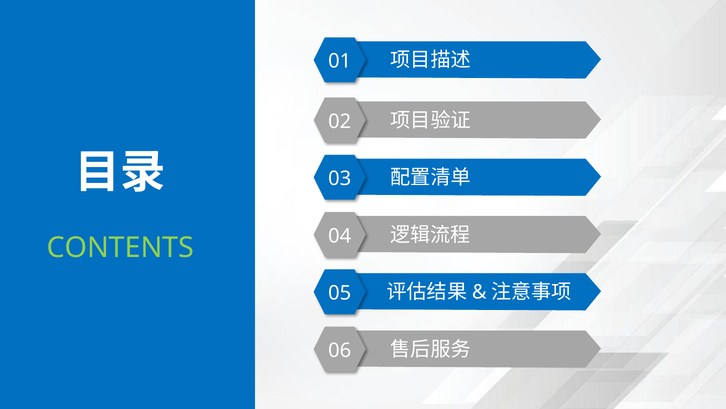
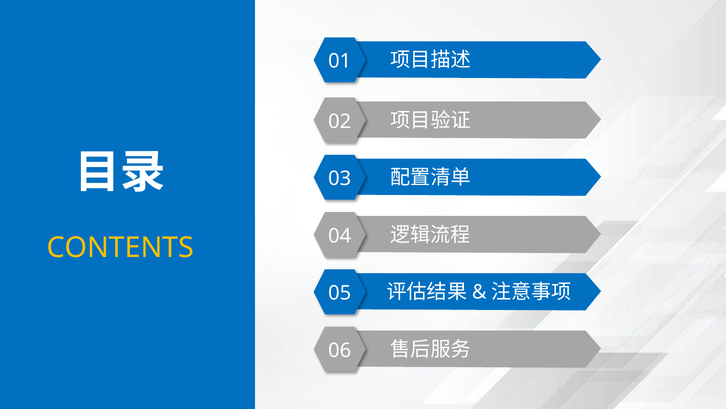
CONTENTS colour: light green -> yellow
